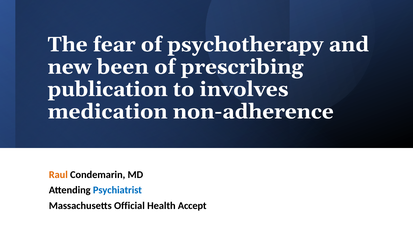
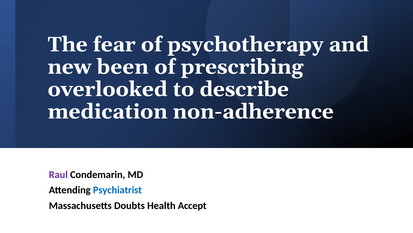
publication: publication -> overlooked
involves: involves -> describe
Raul colour: orange -> purple
Official: Official -> Doubts
